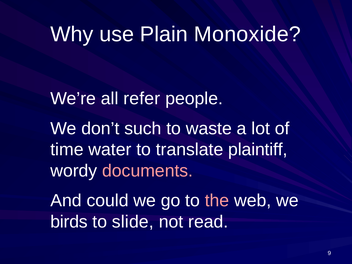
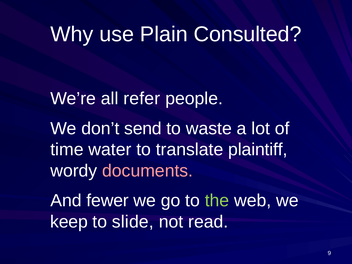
Monoxide: Monoxide -> Consulted
such: such -> send
could: could -> fewer
the colour: pink -> light green
birds: birds -> keep
